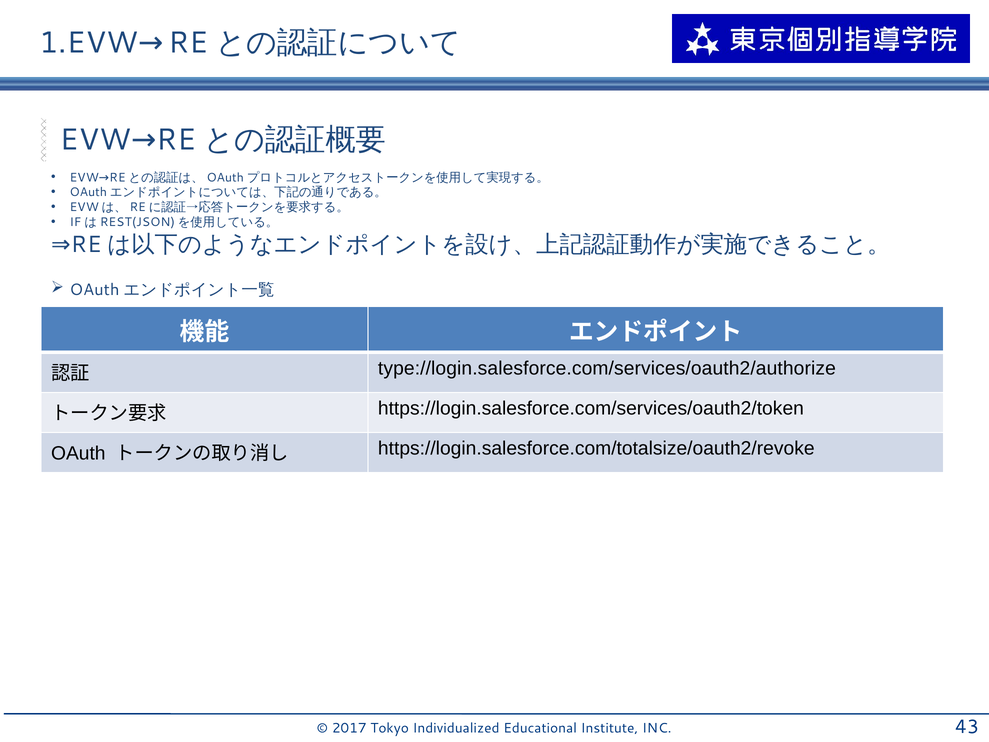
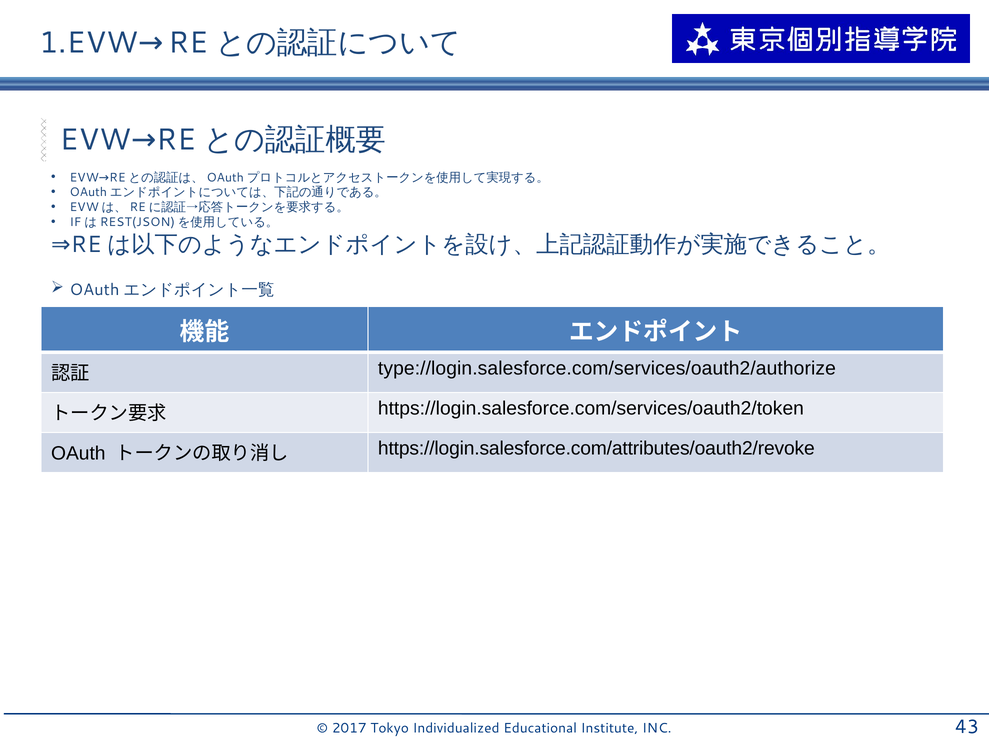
https://login.salesforce.com/totalsize/oauth2/revoke: https://login.salesforce.com/totalsize/oauth2/revoke -> https://login.salesforce.com/attributes/oauth2/revoke
